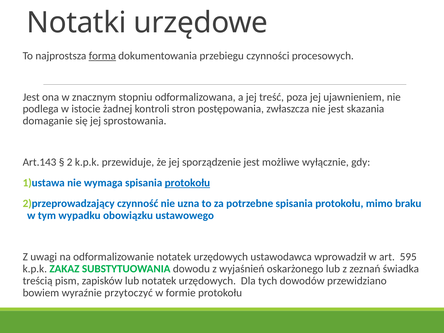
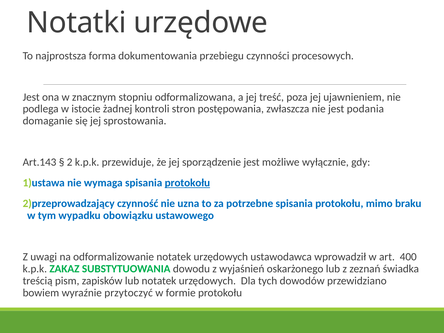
forma underline: present -> none
skazania: skazania -> podania
595: 595 -> 400
